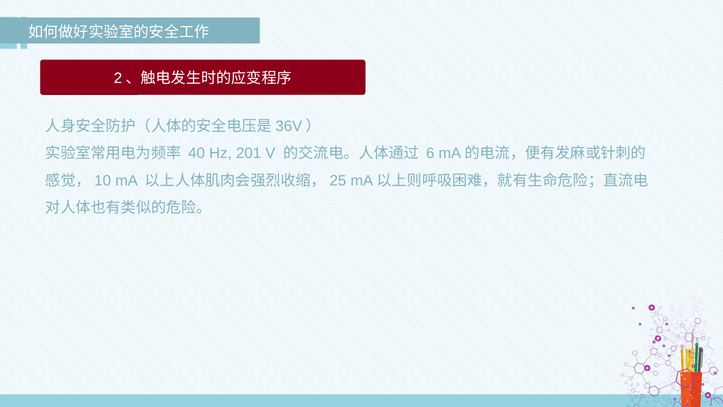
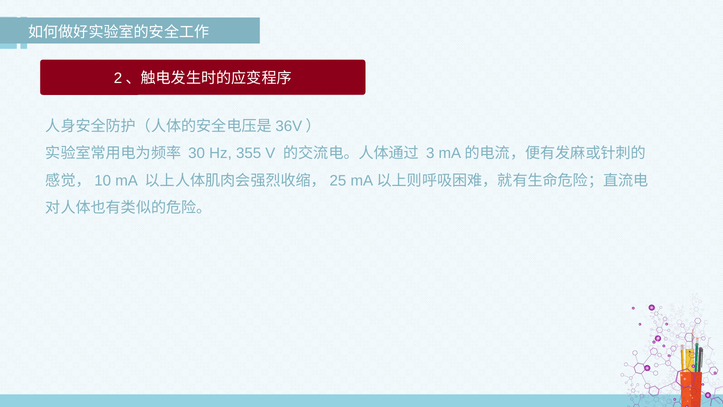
40: 40 -> 30
201: 201 -> 355
6: 6 -> 3
